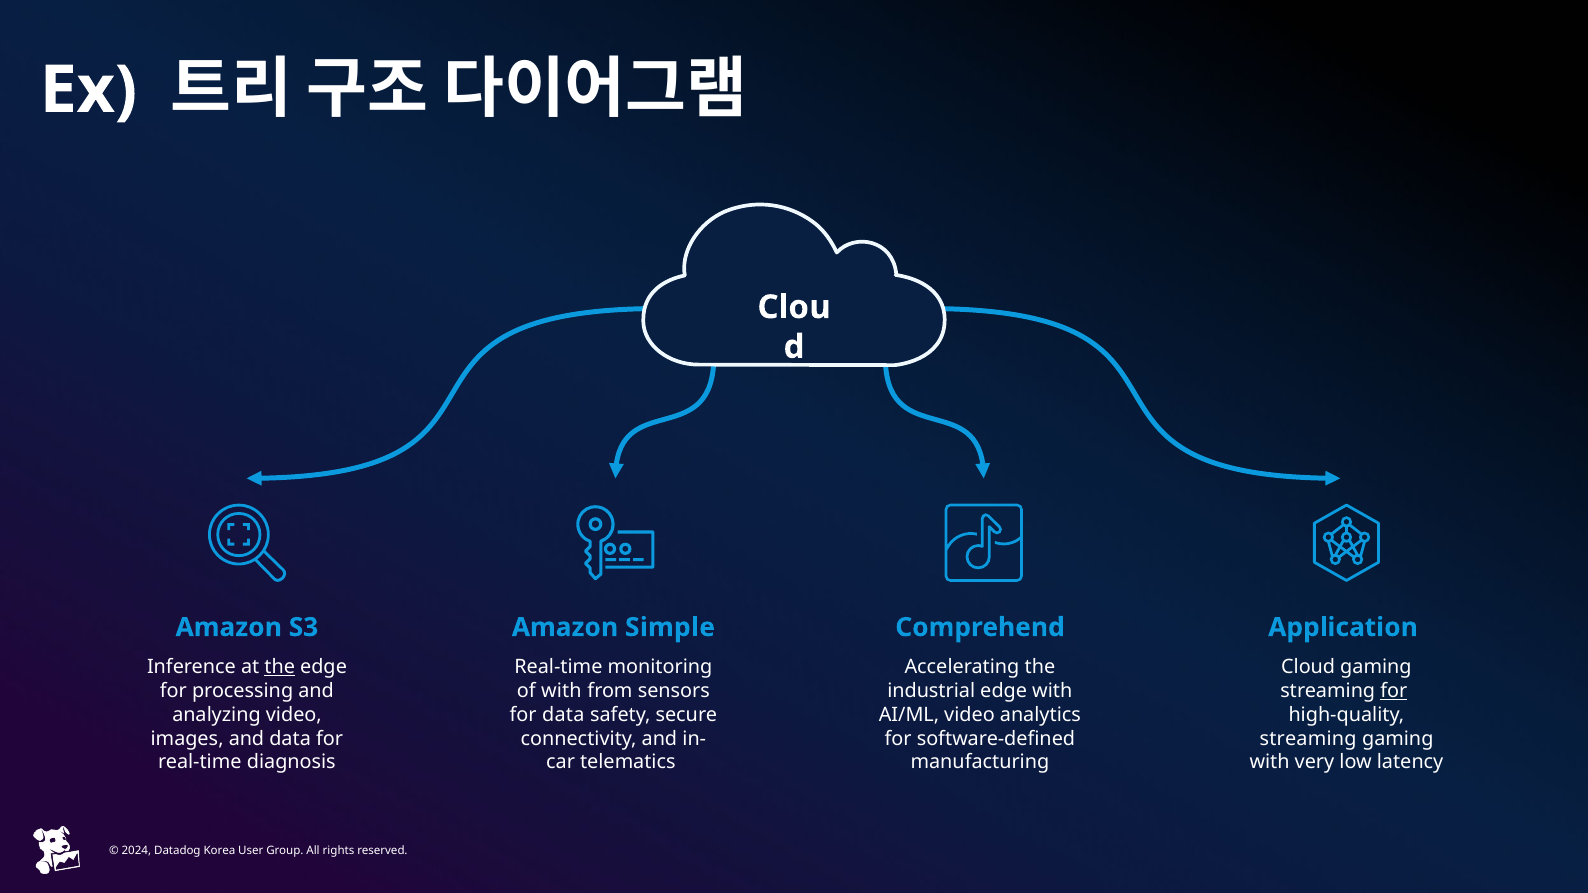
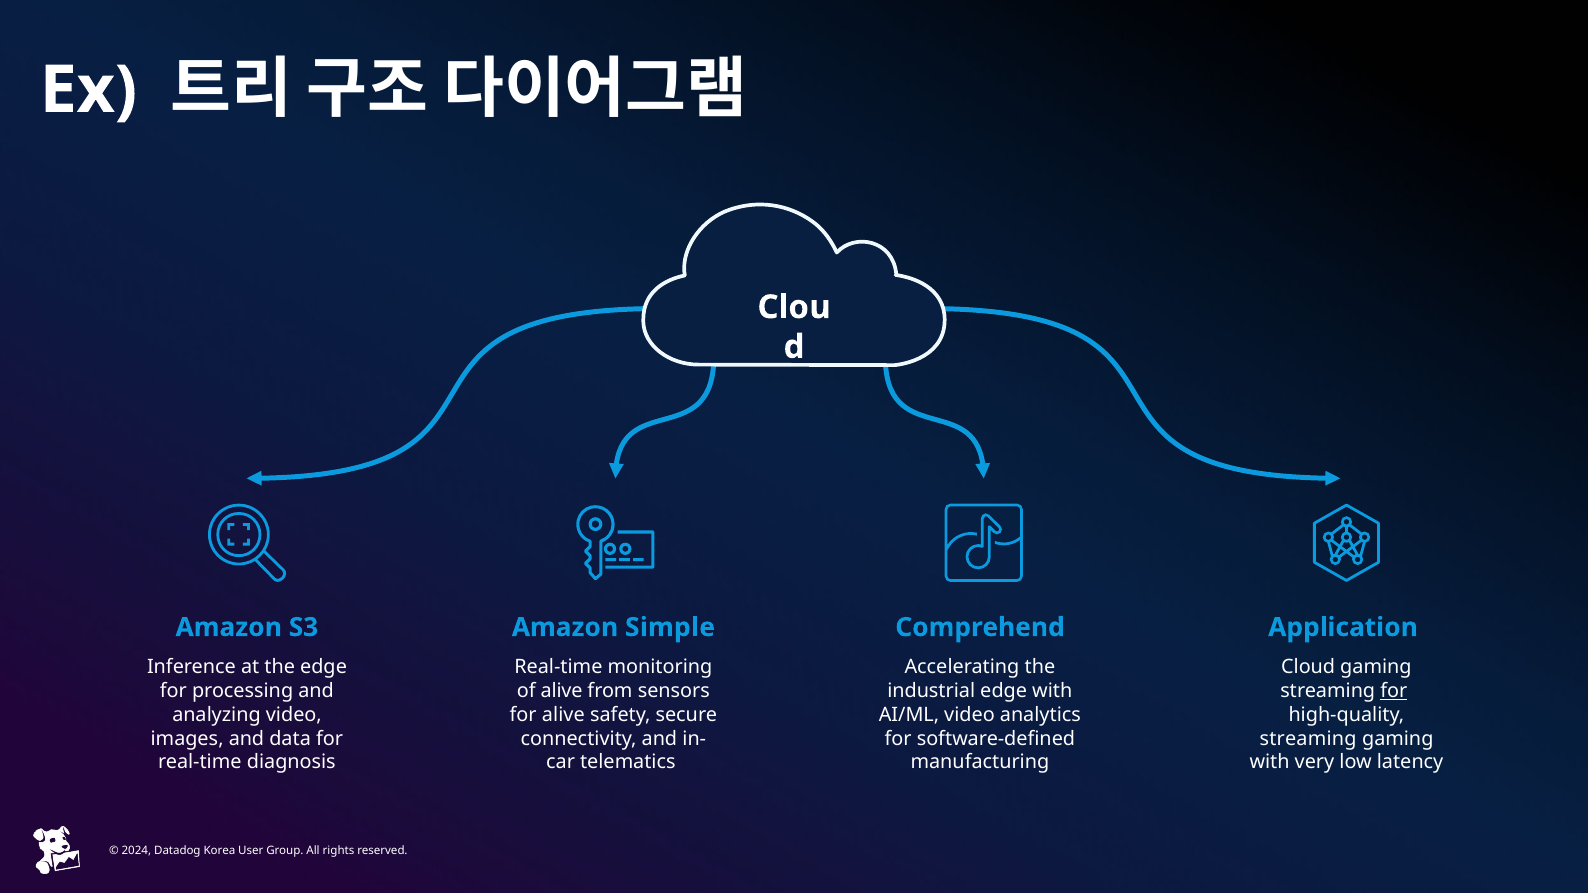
the at (280, 667) underline: present -> none
of with: with -> alive
for data: data -> alive
